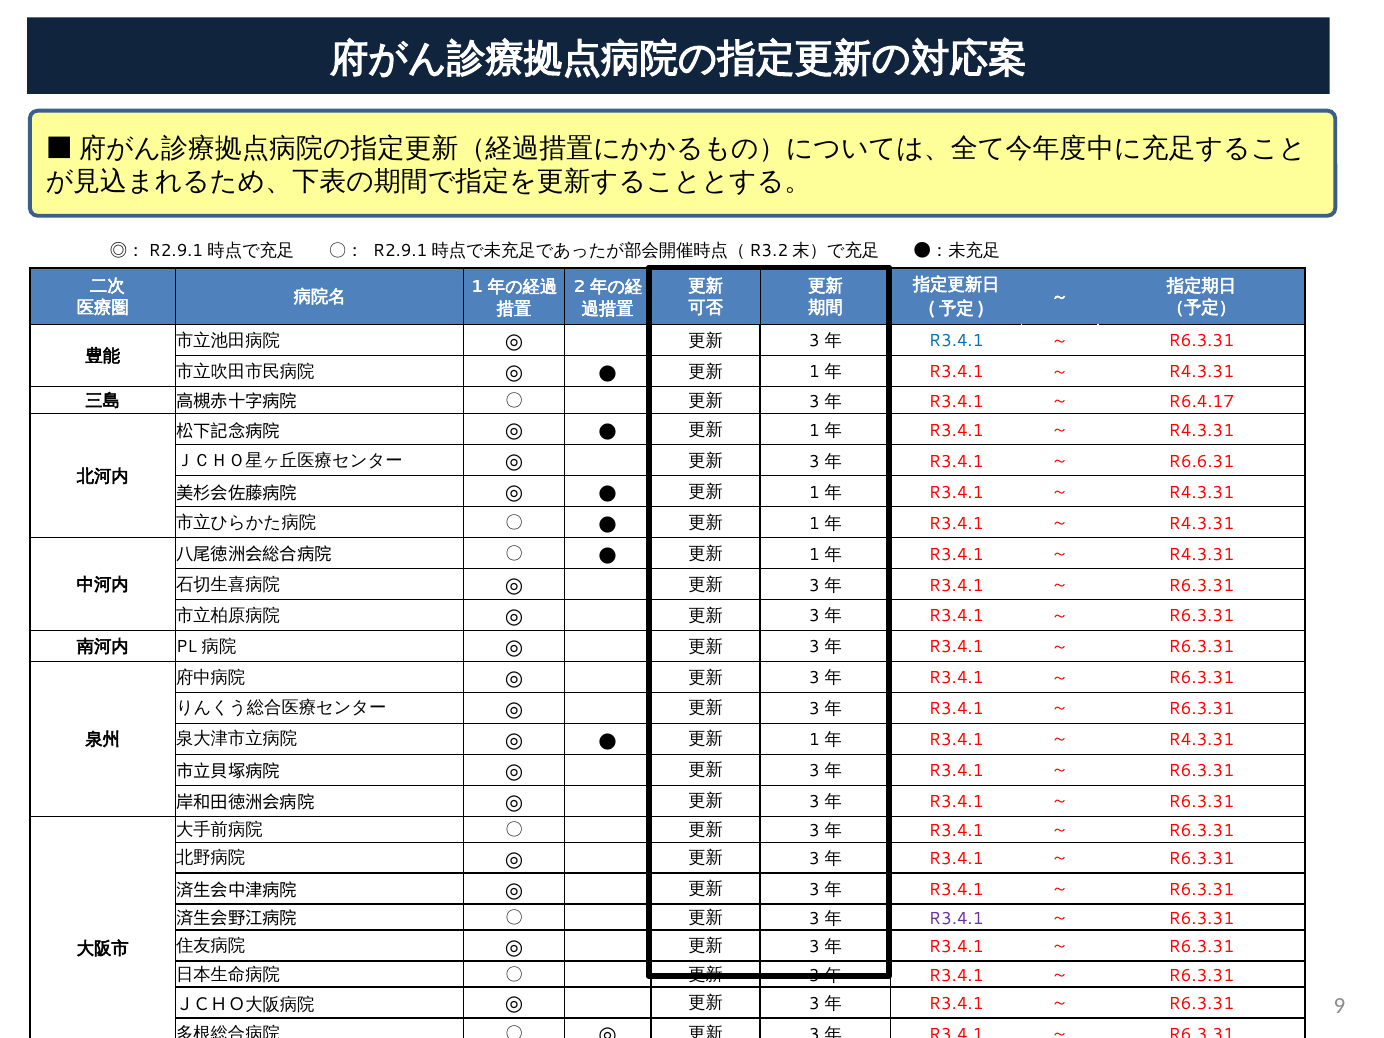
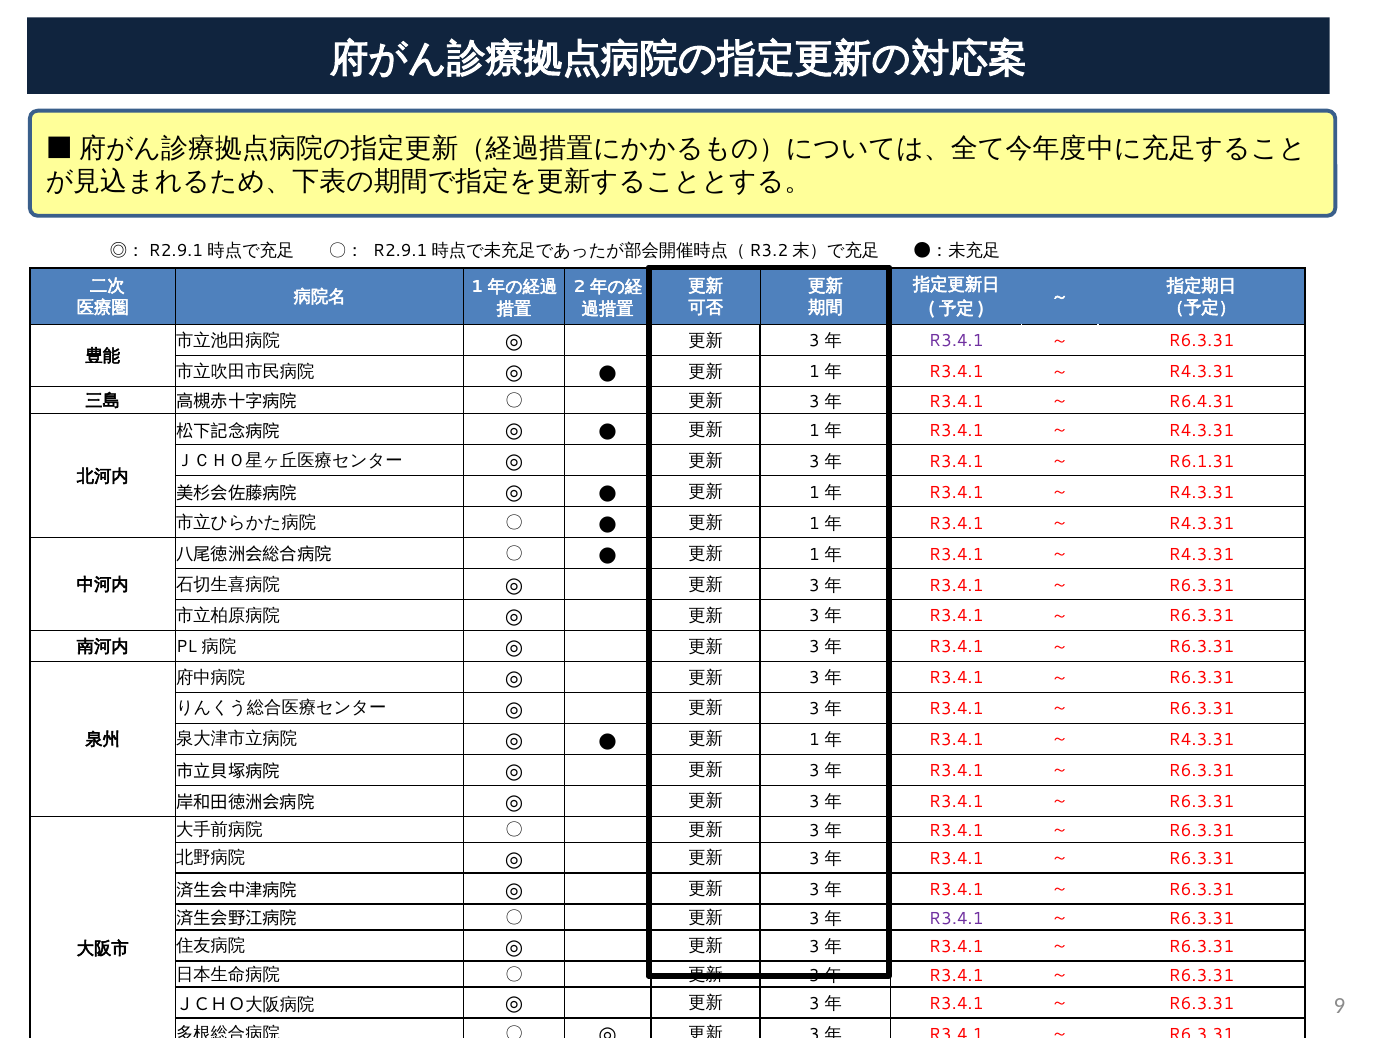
R3.4.1 at (956, 341) colour: blue -> purple
R6.4.17: R6.4.17 -> R6.4.31
R6.6.31: R6.6.31 -> R6.1.31
